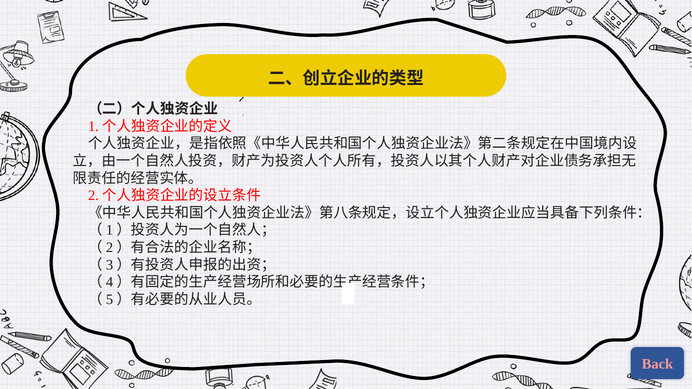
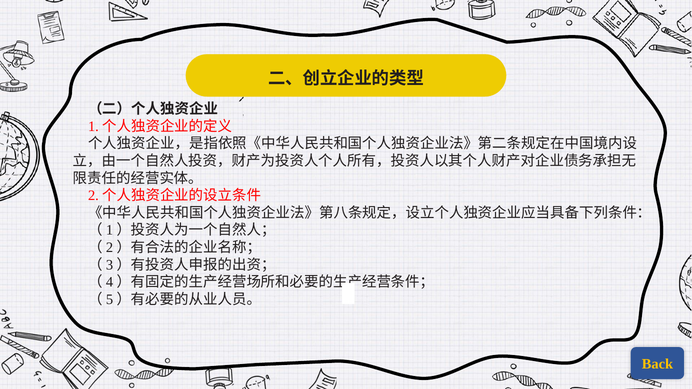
Back colour: pink -> yellow
